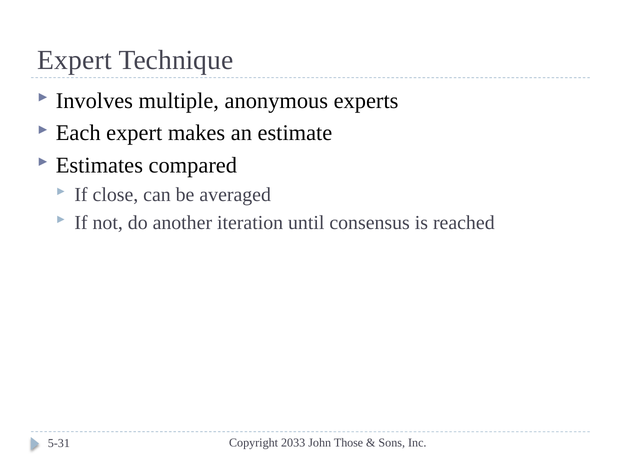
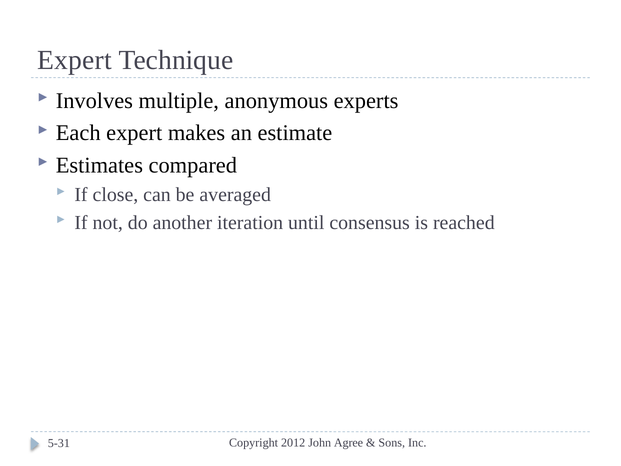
2033: 2033 -> 2012
Those: Those -> Agree
